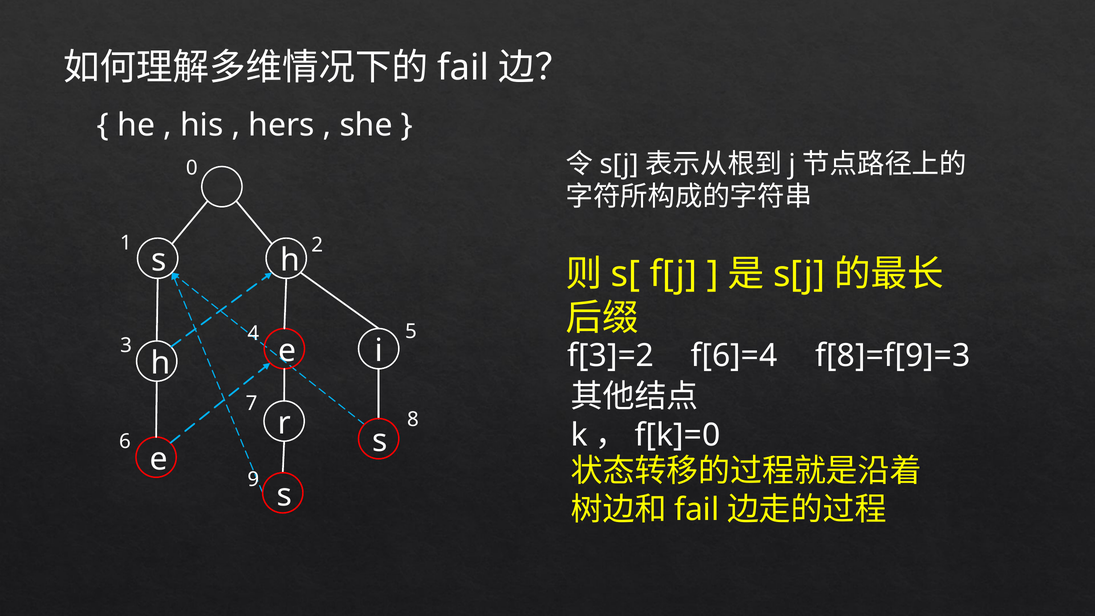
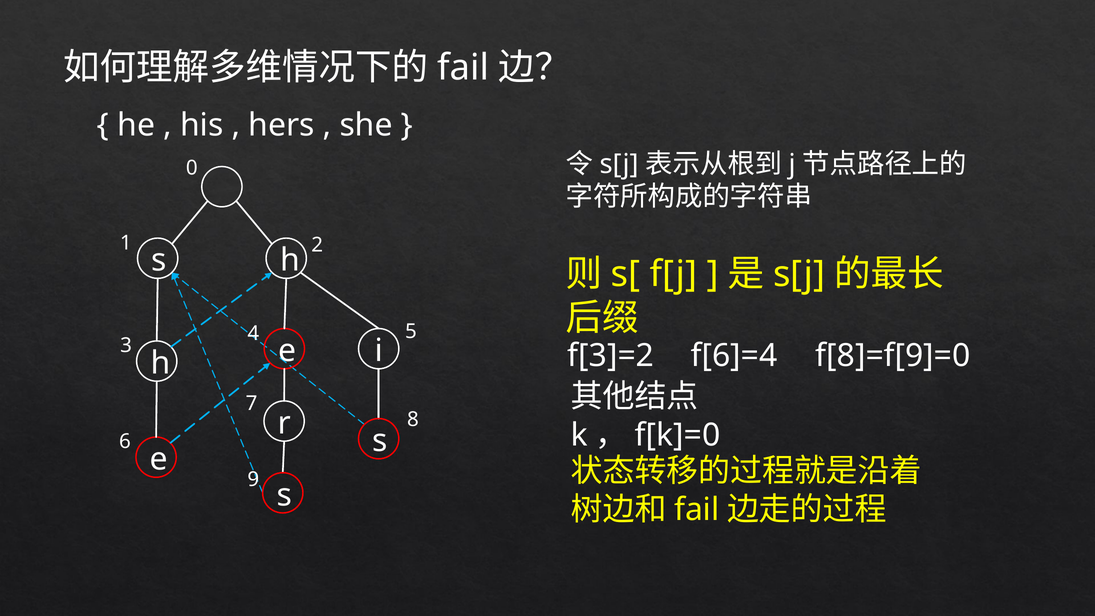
f[8]=f[9]=3: f[8]=f[9]=3 -> f[8]=f[9]=0
